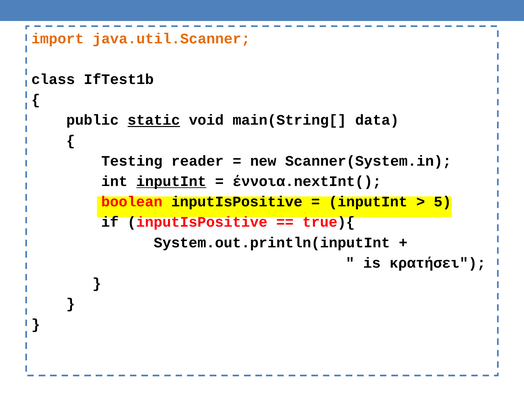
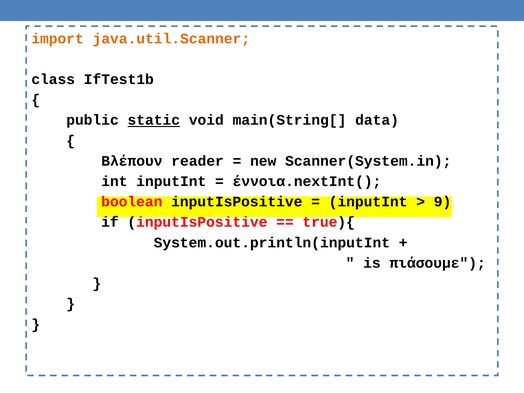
Testing: Testing -> Βλέπουν
inputInt at (171, 181) underline: present -> none
5: 5 -> 9
κρατήσει: κρατήσει -> πιάσουμε
